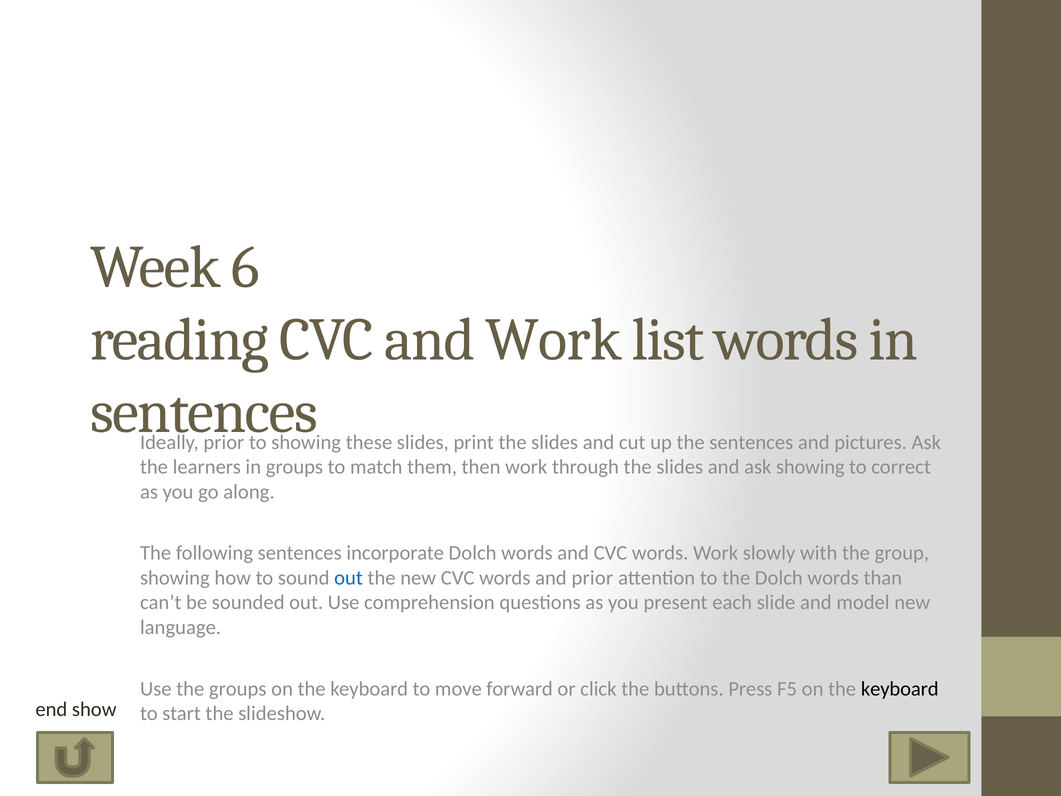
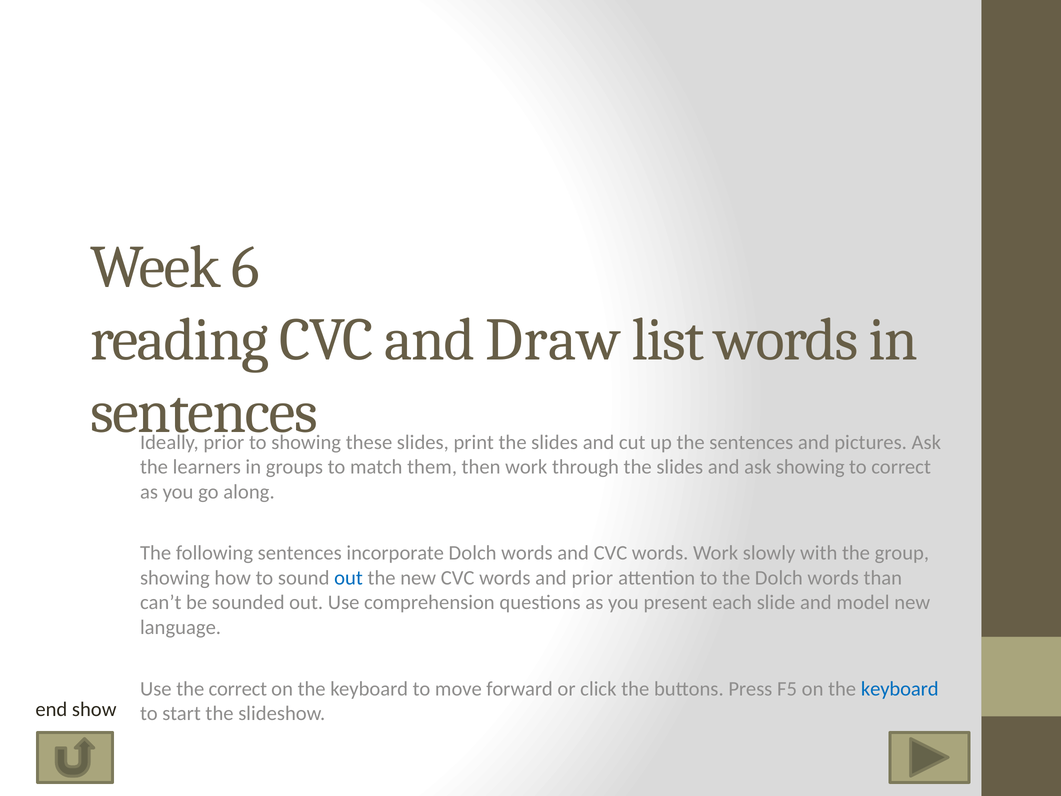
and Work: Work -> Draw
the groups: groups -> correct
keyboard at (900, 689) colour: black -> blue
